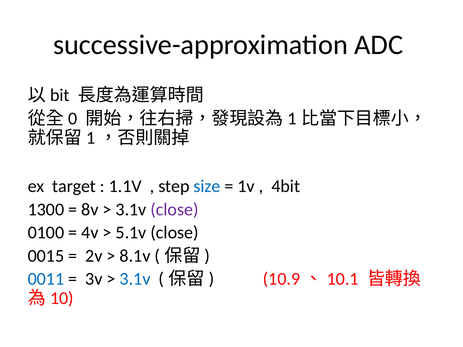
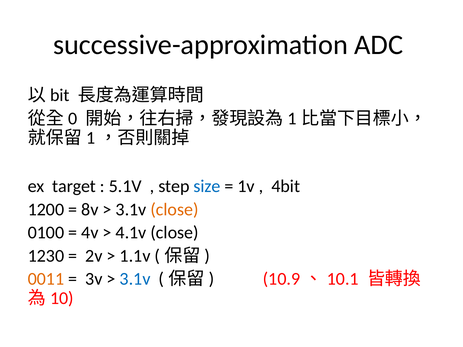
1.1V: 1.1V -> 5.1V
1300: 1300 -> 1200
close at (175, 210) colour: purple -> orange
5.1v: 5.1v -> 4.1v
0015: 0015 -> 1230
8.1v: 8.1v -> 1.1v
0011 colour: blue -> orange
